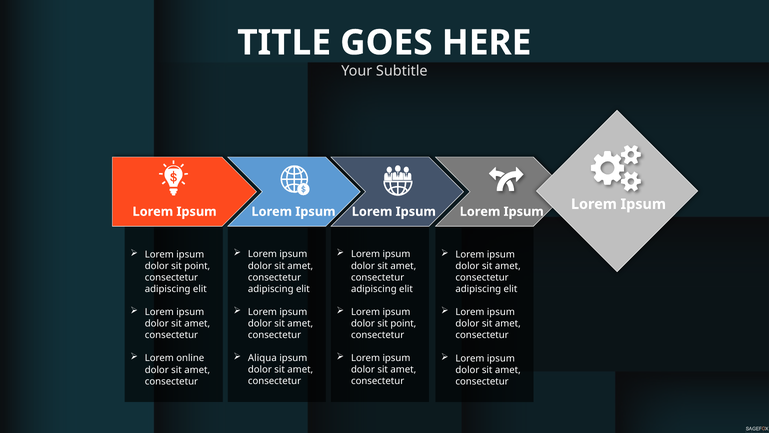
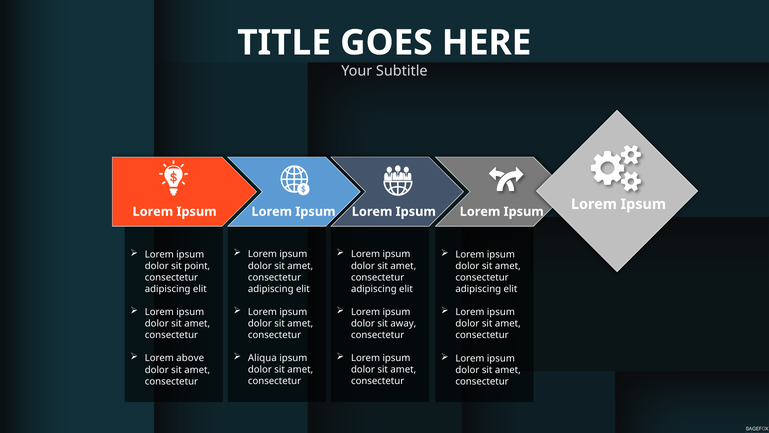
point at (403, 323): point -> away
online: online -> above
